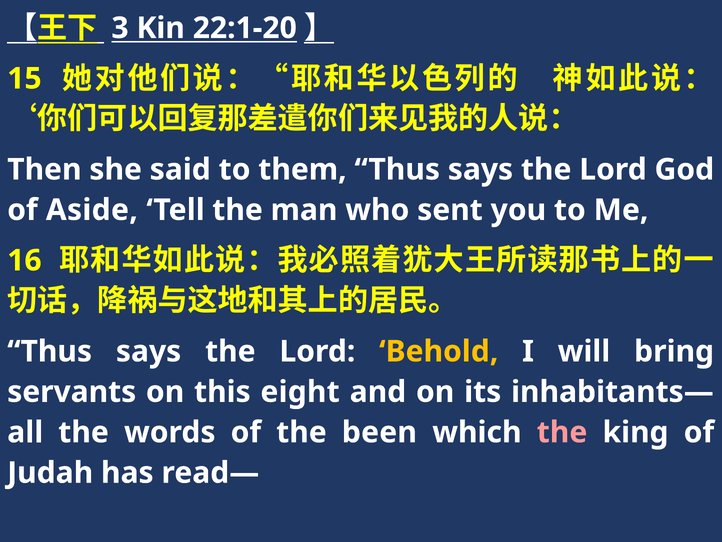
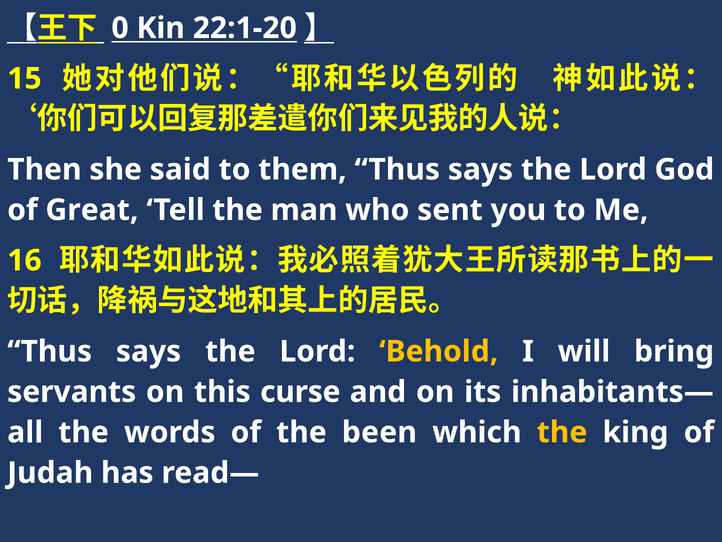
3: 3 -> 0
Aside: Aside -> Great
eight: eight -> curse
the at (562, 432) colour: pink -> yellow
